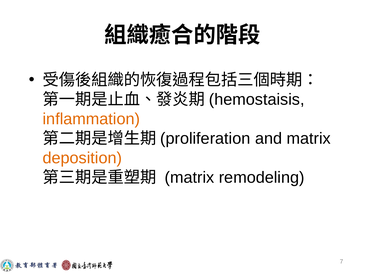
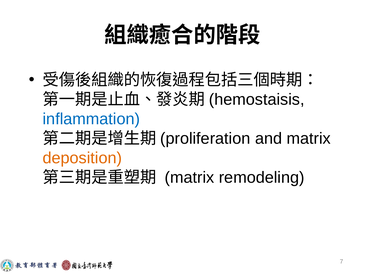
inflammation colour: orange -> blue
